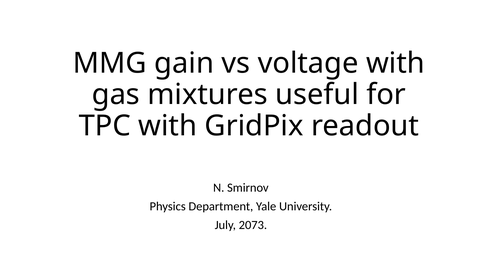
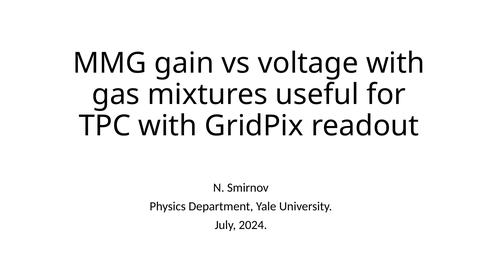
2073: 2073 -> 2024
